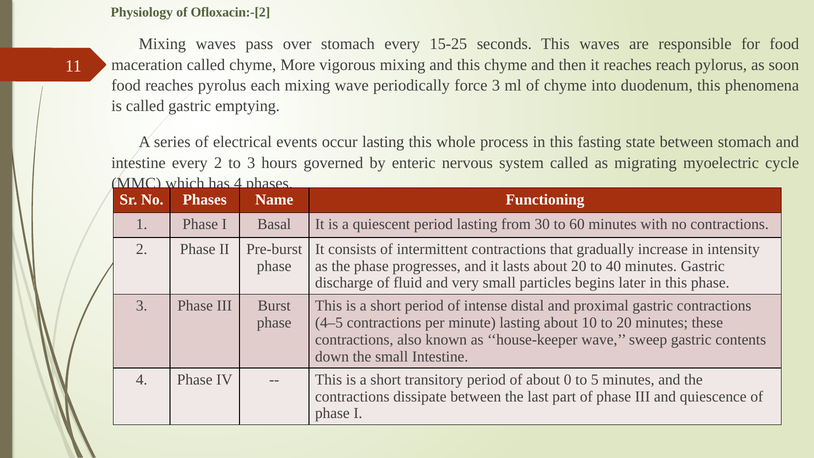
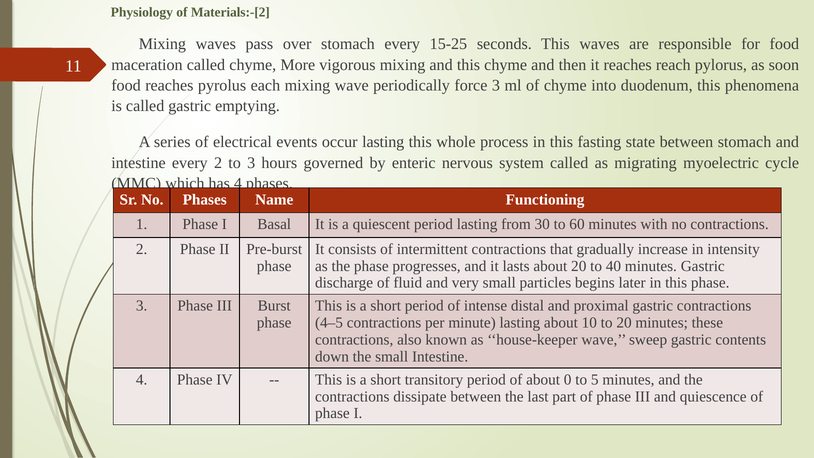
Ofloxacin:-[2: Ofloxacin:-[2 -> Materials:-[2
